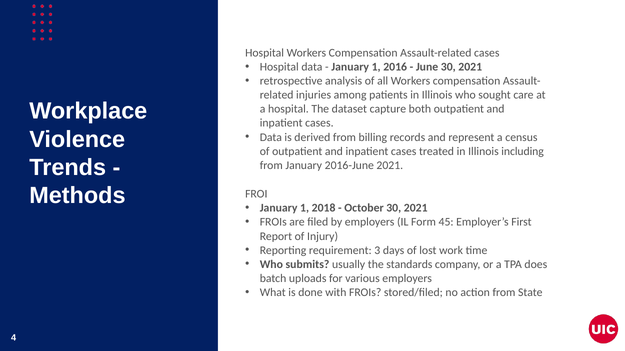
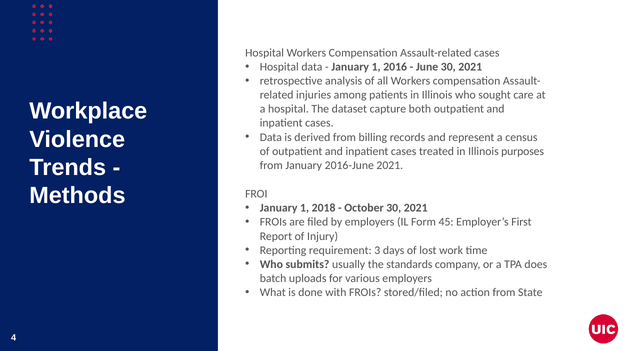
including: including -> purposes
